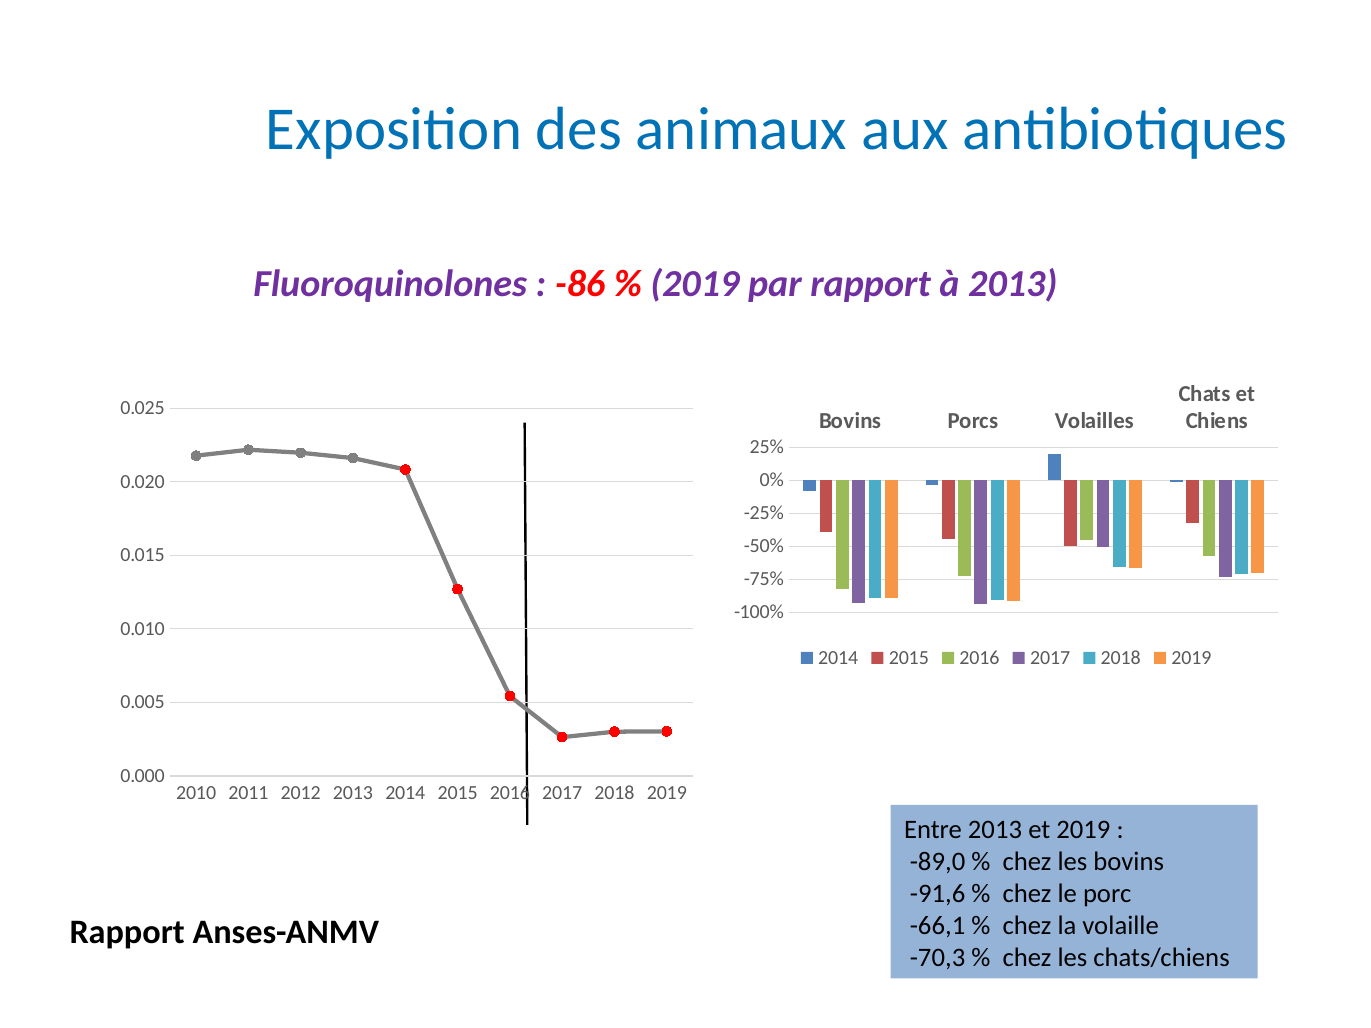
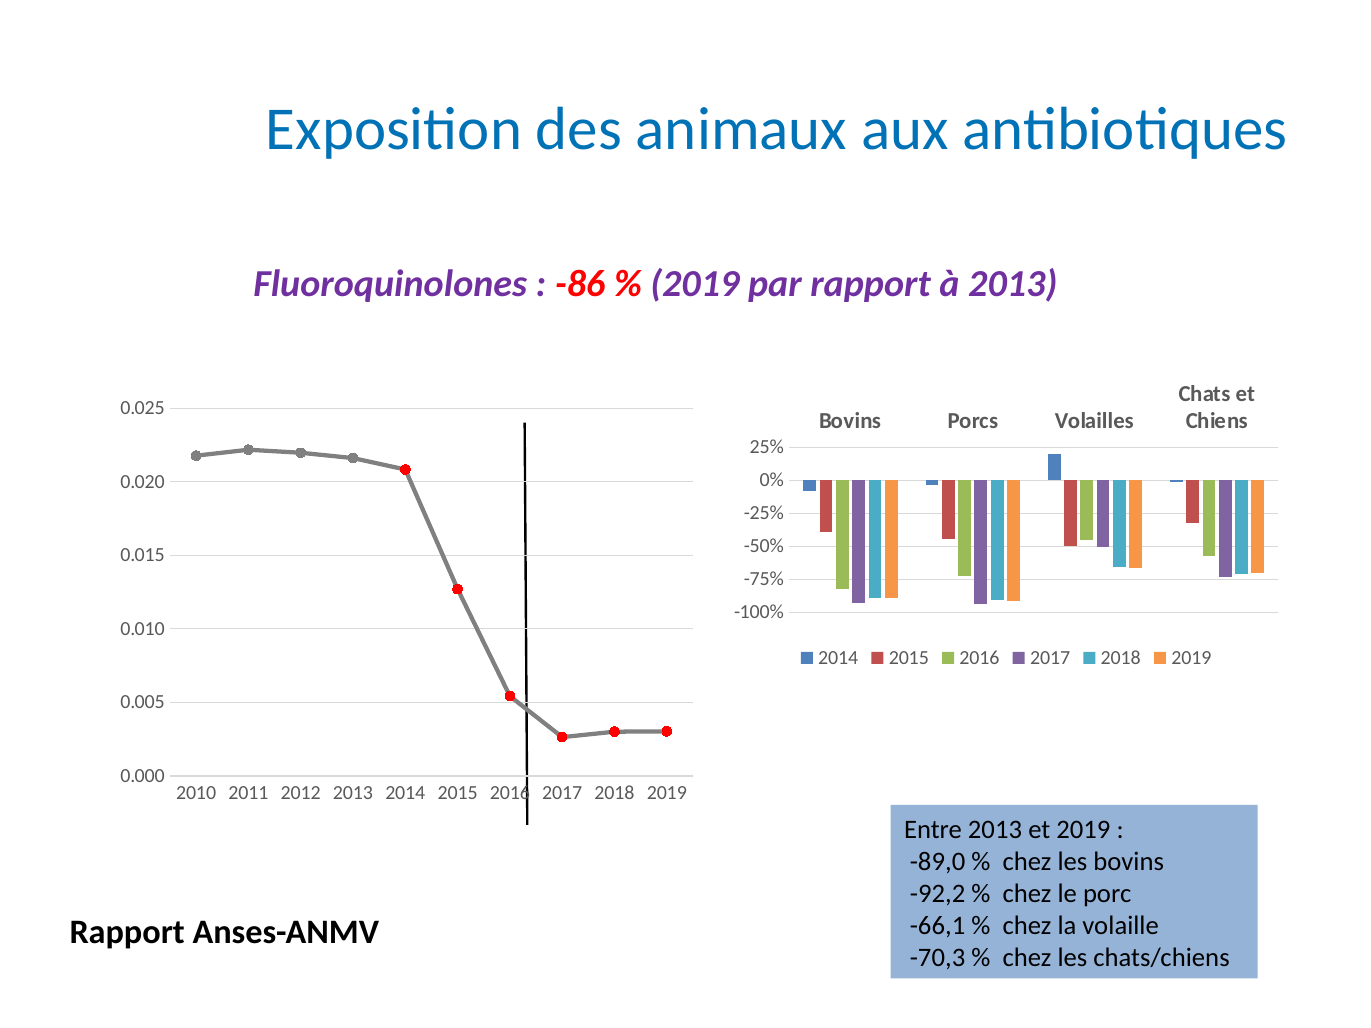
-91,6: -91,6 -> -92,2
